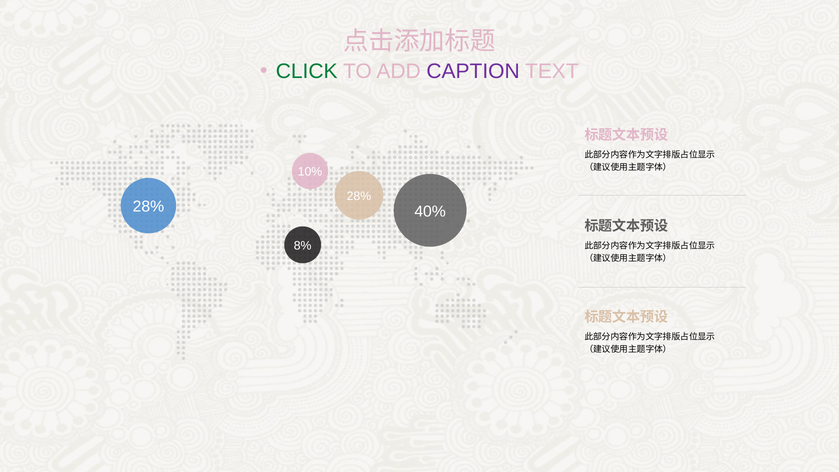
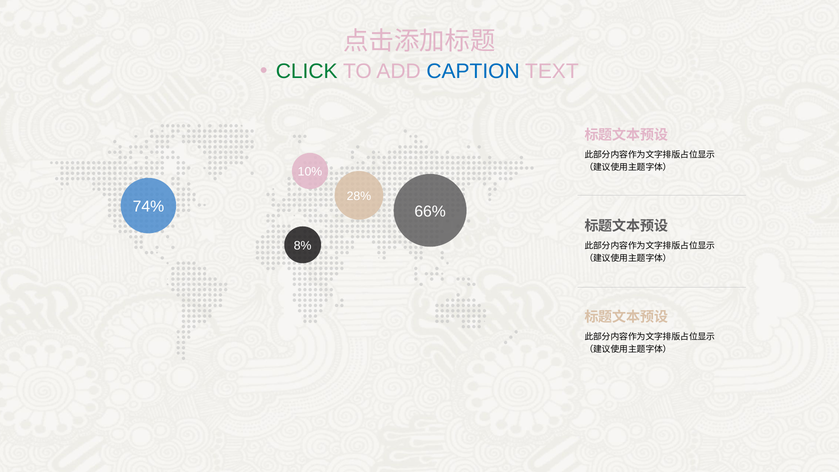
CAPTION colour: purple -> blue
28% at (148, 207): 28% -> 74%
40%: 40% -> 66%
